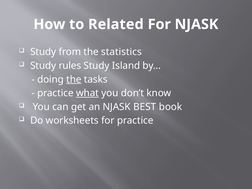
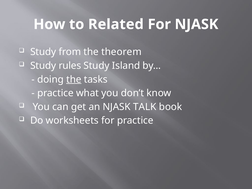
statistics: statistics -> theorem
what underline: present -> none
BEST: BEST -> TALK
